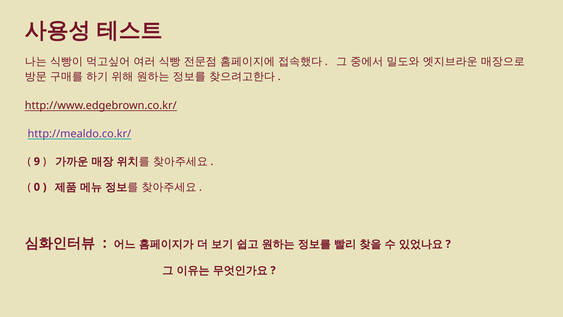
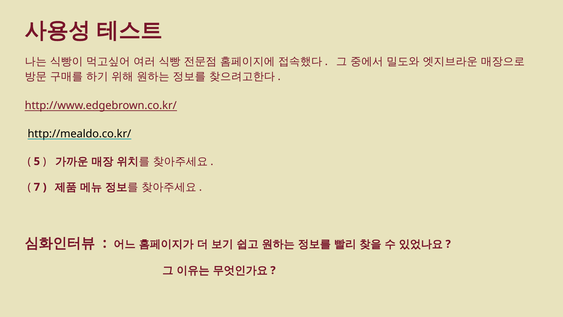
http://mealdo.co.kr/ colour: purple -> black
9: 9 -> 5
0: 0 -> 7
